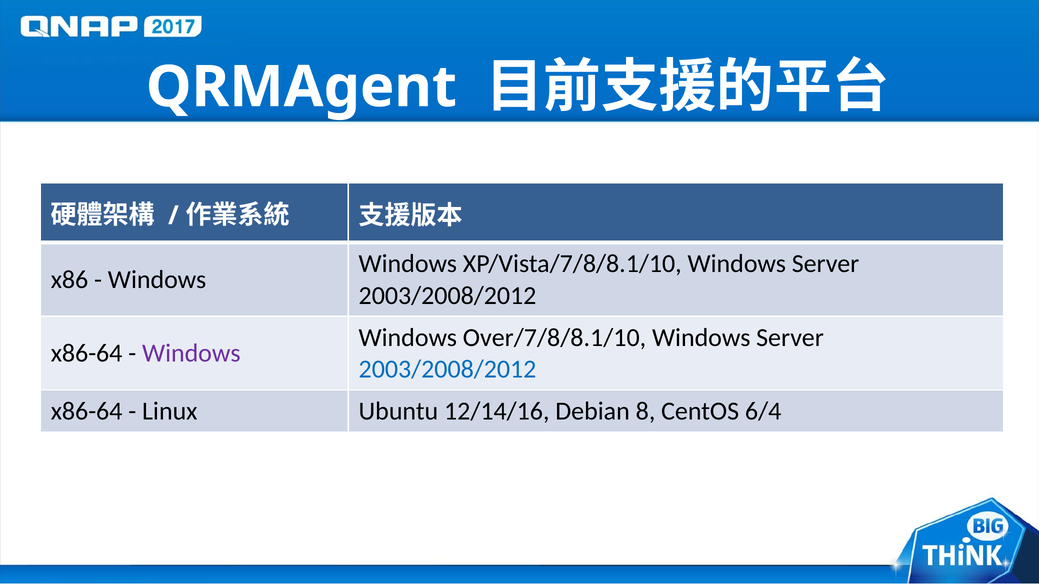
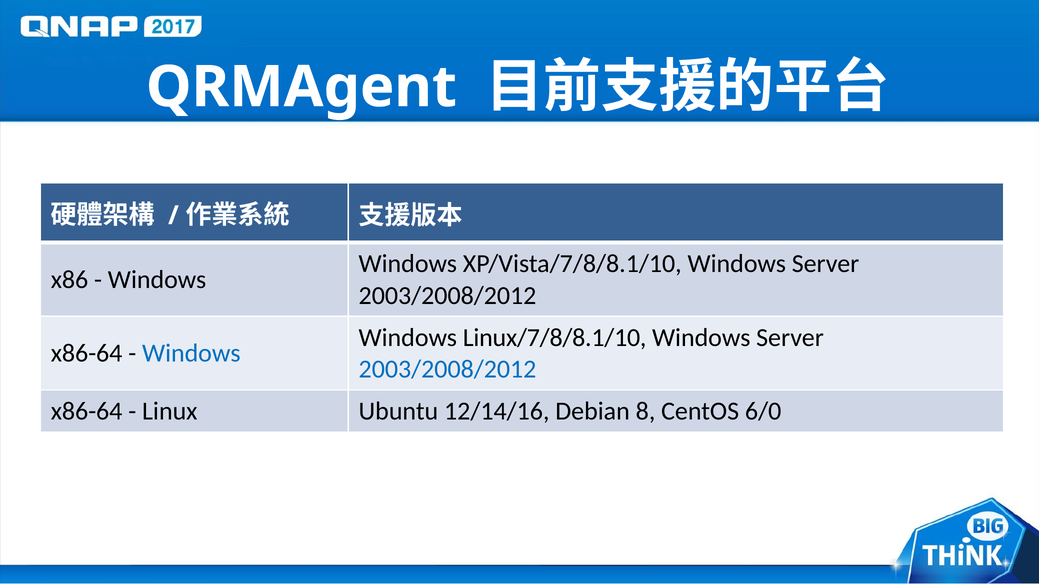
Over/7/8/8.1/10: Over/7/8/8.1/10 -> Linux/7/8/8.1/10
Windows at (191, 354) colour: purple -> blue
6/4: 6/4 -> 6/0
